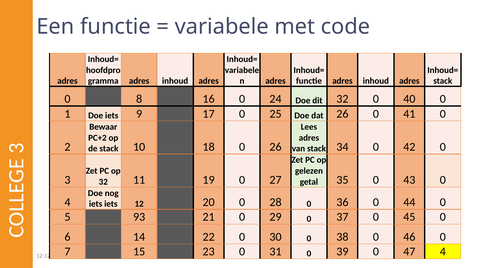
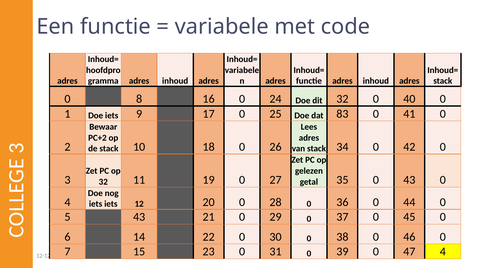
dat 26: 26 -> 83
5 93: 93 -> 43
